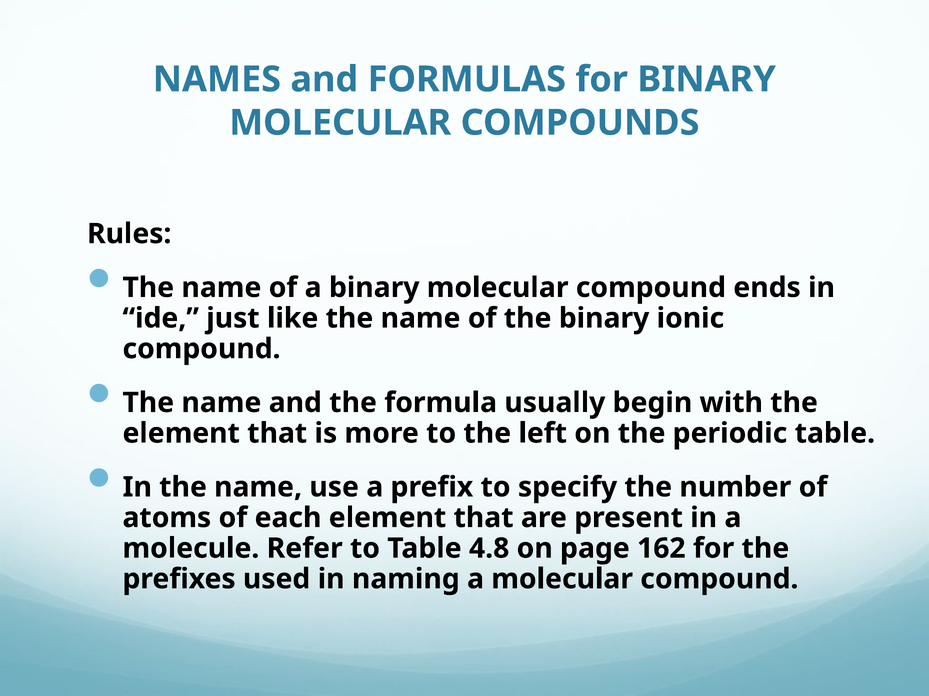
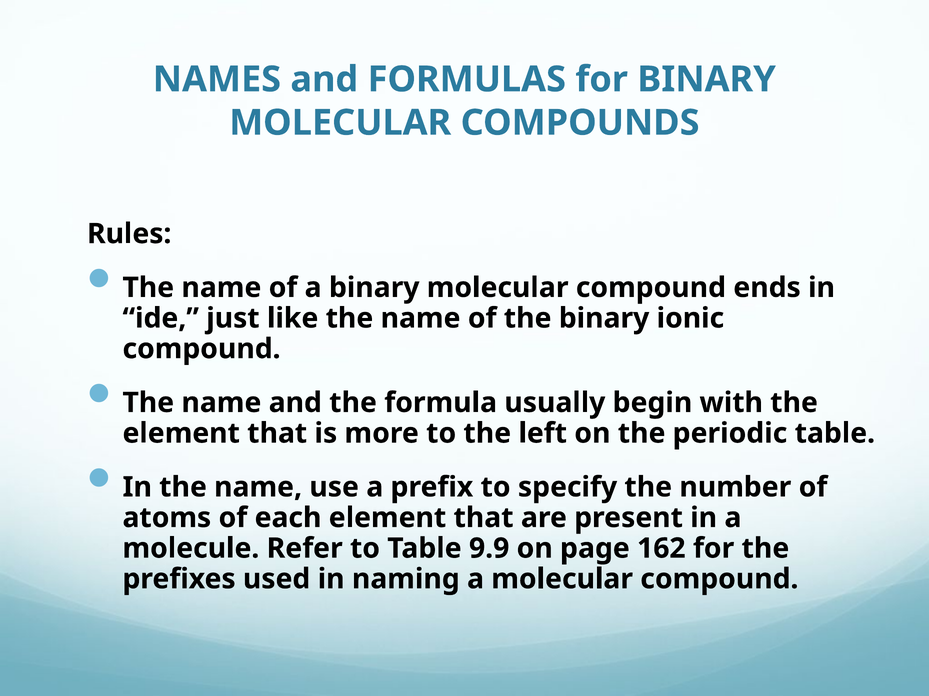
4.8: 4.8 -> 9.9
